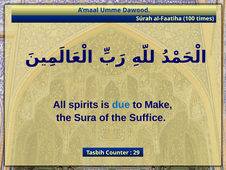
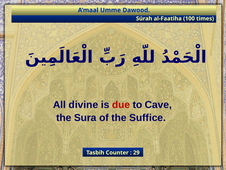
spirits: spirits -> divine
due colour: blue -> red
Make: Make -> Cave
